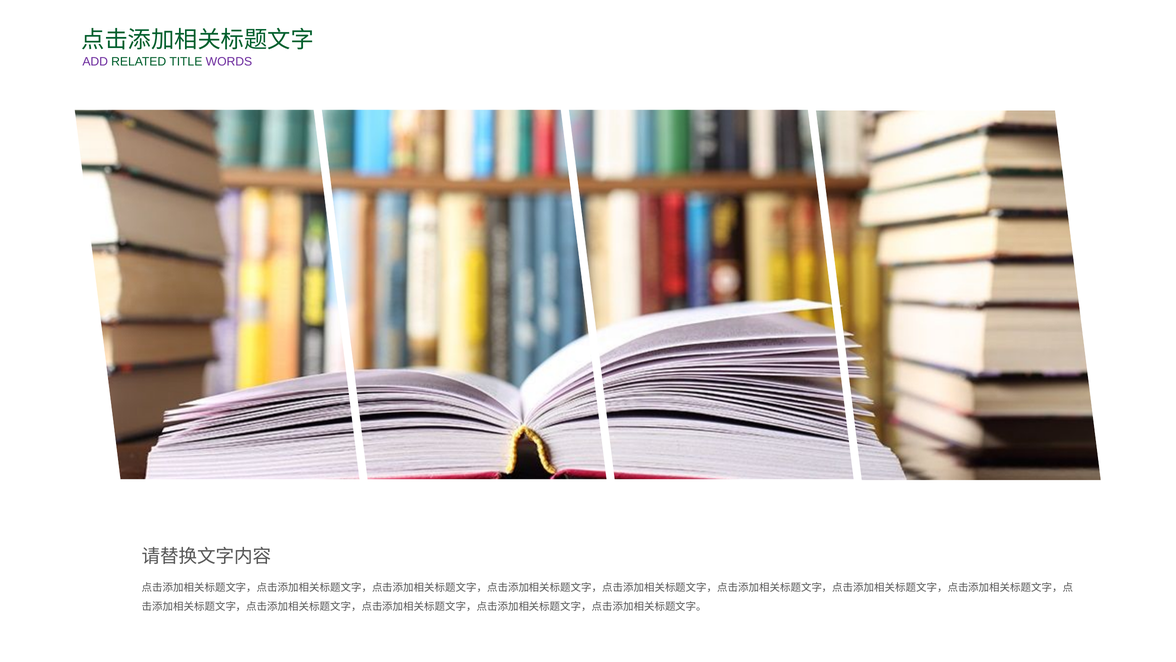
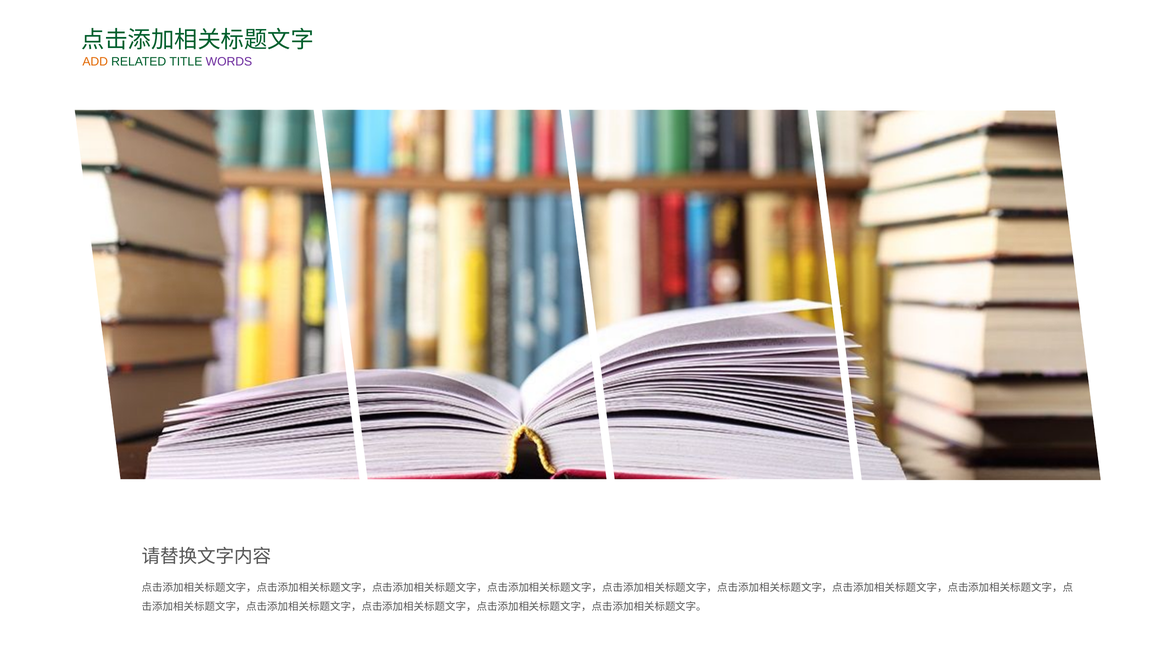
ADD colour: purple -> orange
